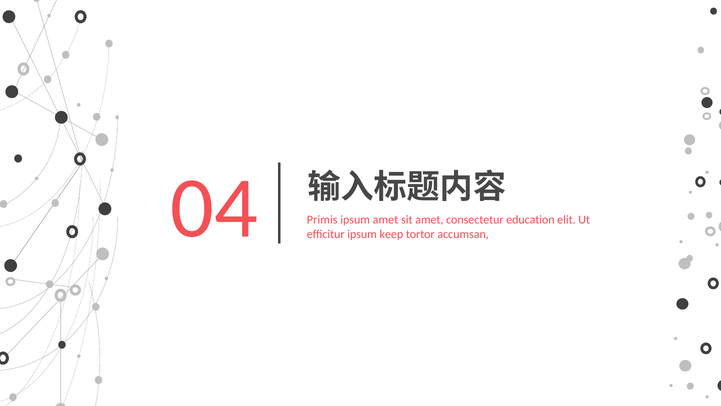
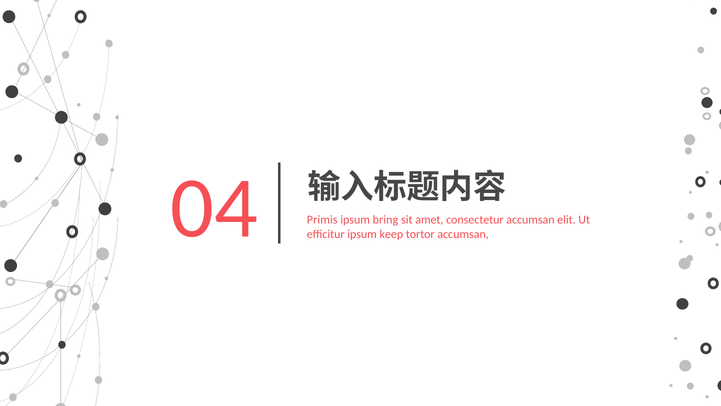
ipsum amet: amet -> bring
consectetur education: education -> accumsan
